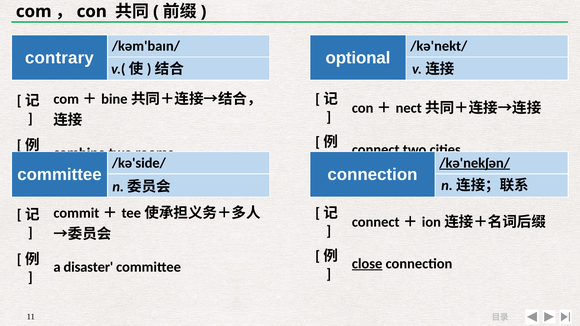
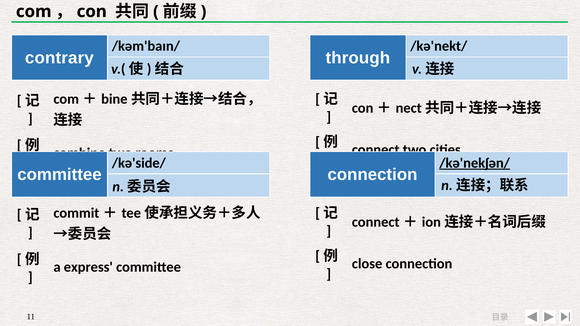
optional: optional -> through
close underline: present -> none
disaster: disaster -> express
